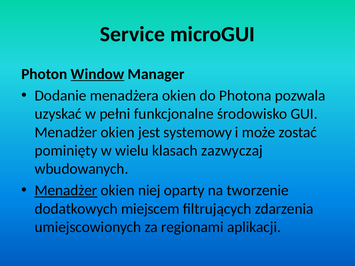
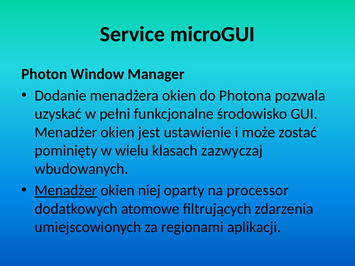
Window underline: present -> none
systemowy: systemowy -> ustawienie
tworzenie: tworzenie -> processor
miejscem: miejscem -> atomowe
